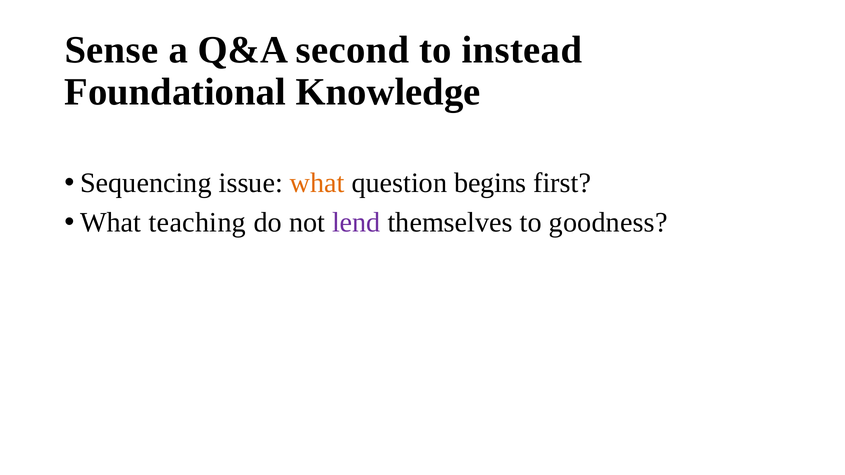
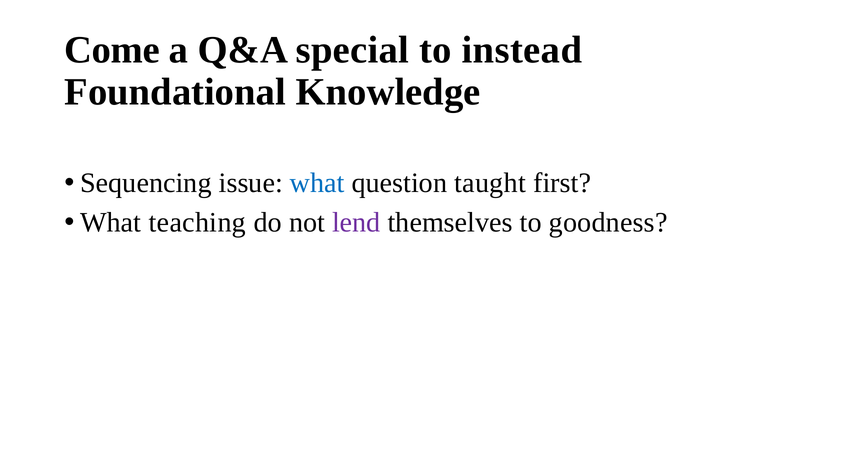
Sense: Sense -> Come
second: second -> special
what at (317, 183) colour: orange -> blue
begins: begins -> taught
